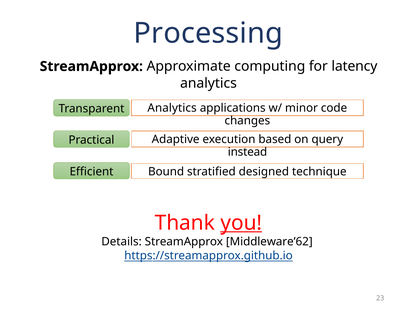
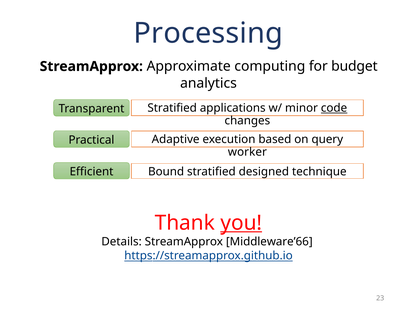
latency: latency -> budget
Transparent Analytics: Analytics -> Stratified
code underline: none -> present
instead: instead -> worker
Middleware’62: Middleware’62 -> Middleware’66
